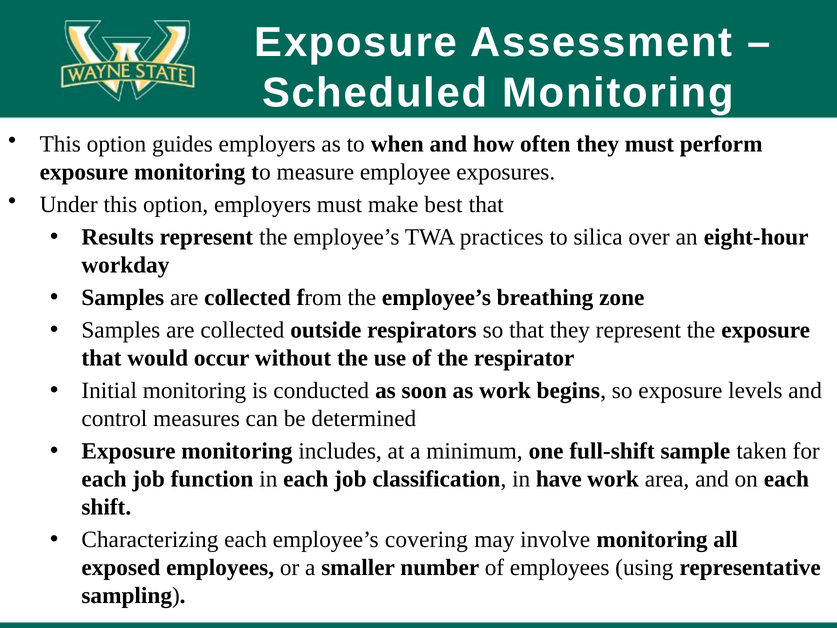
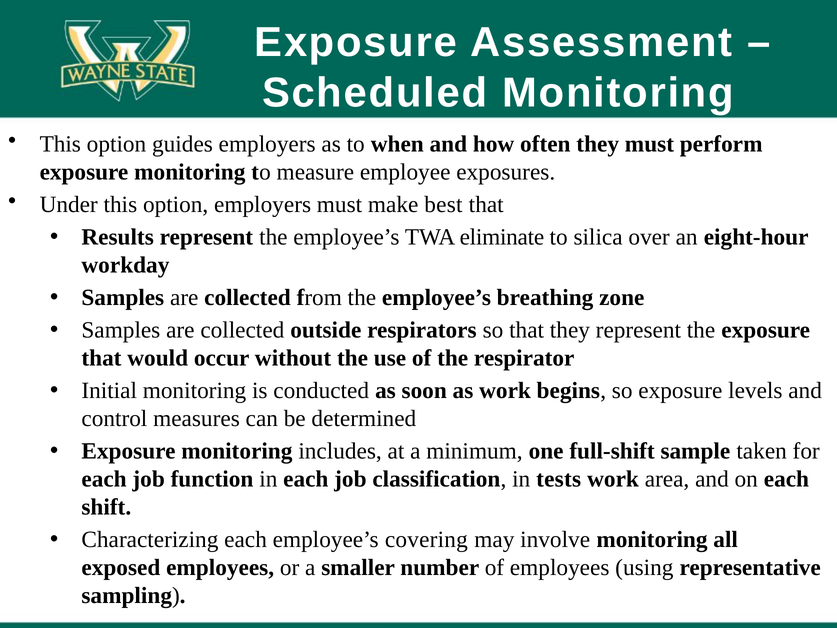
practices: practices -> eliminate
have: have -> tests
